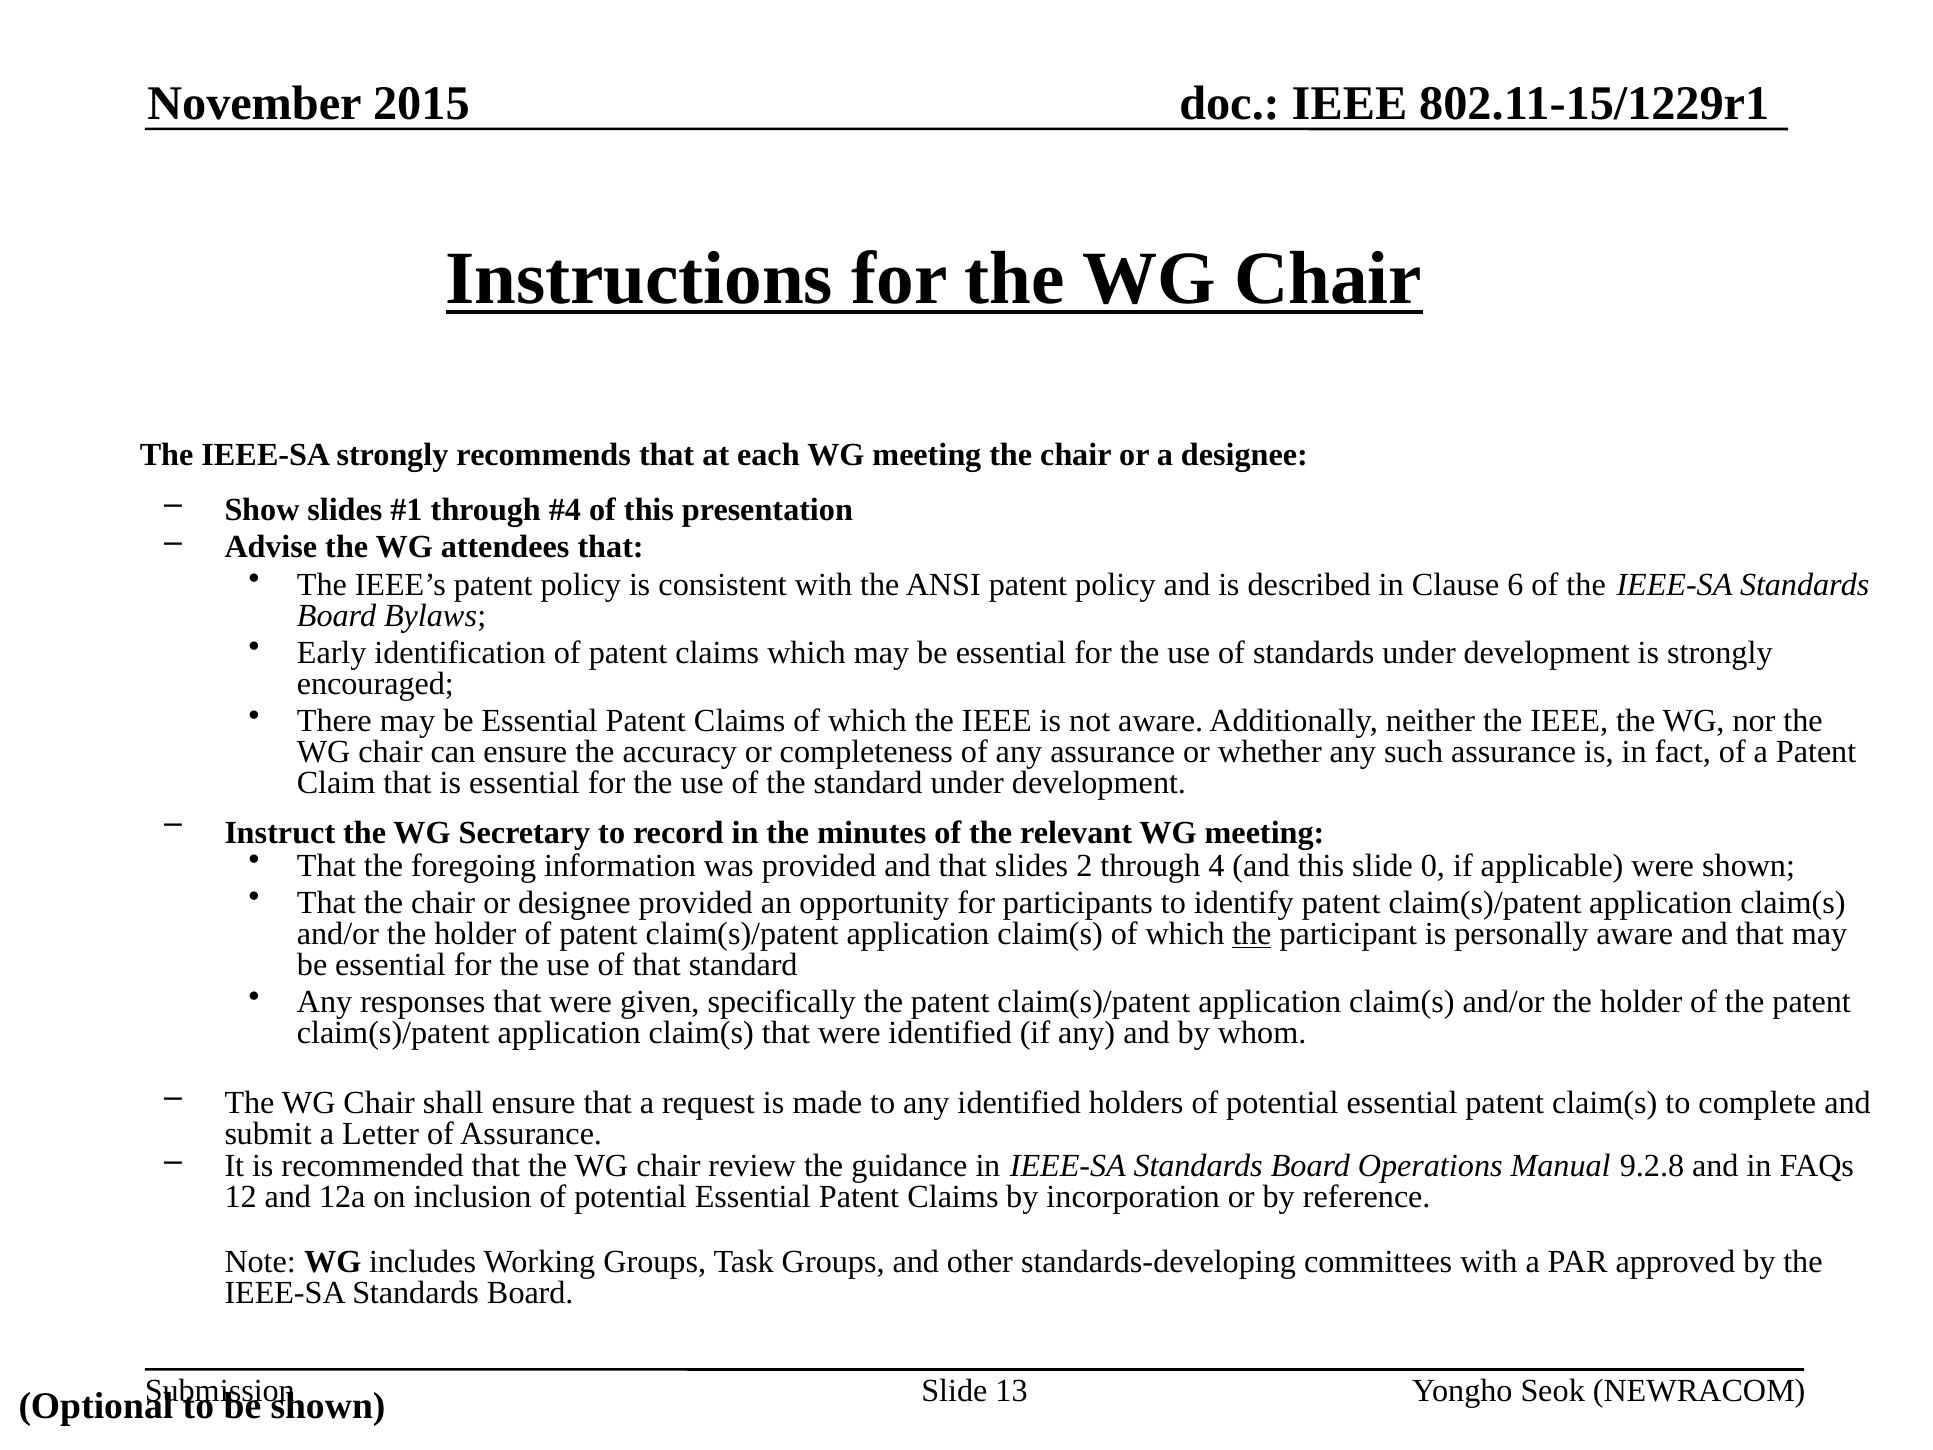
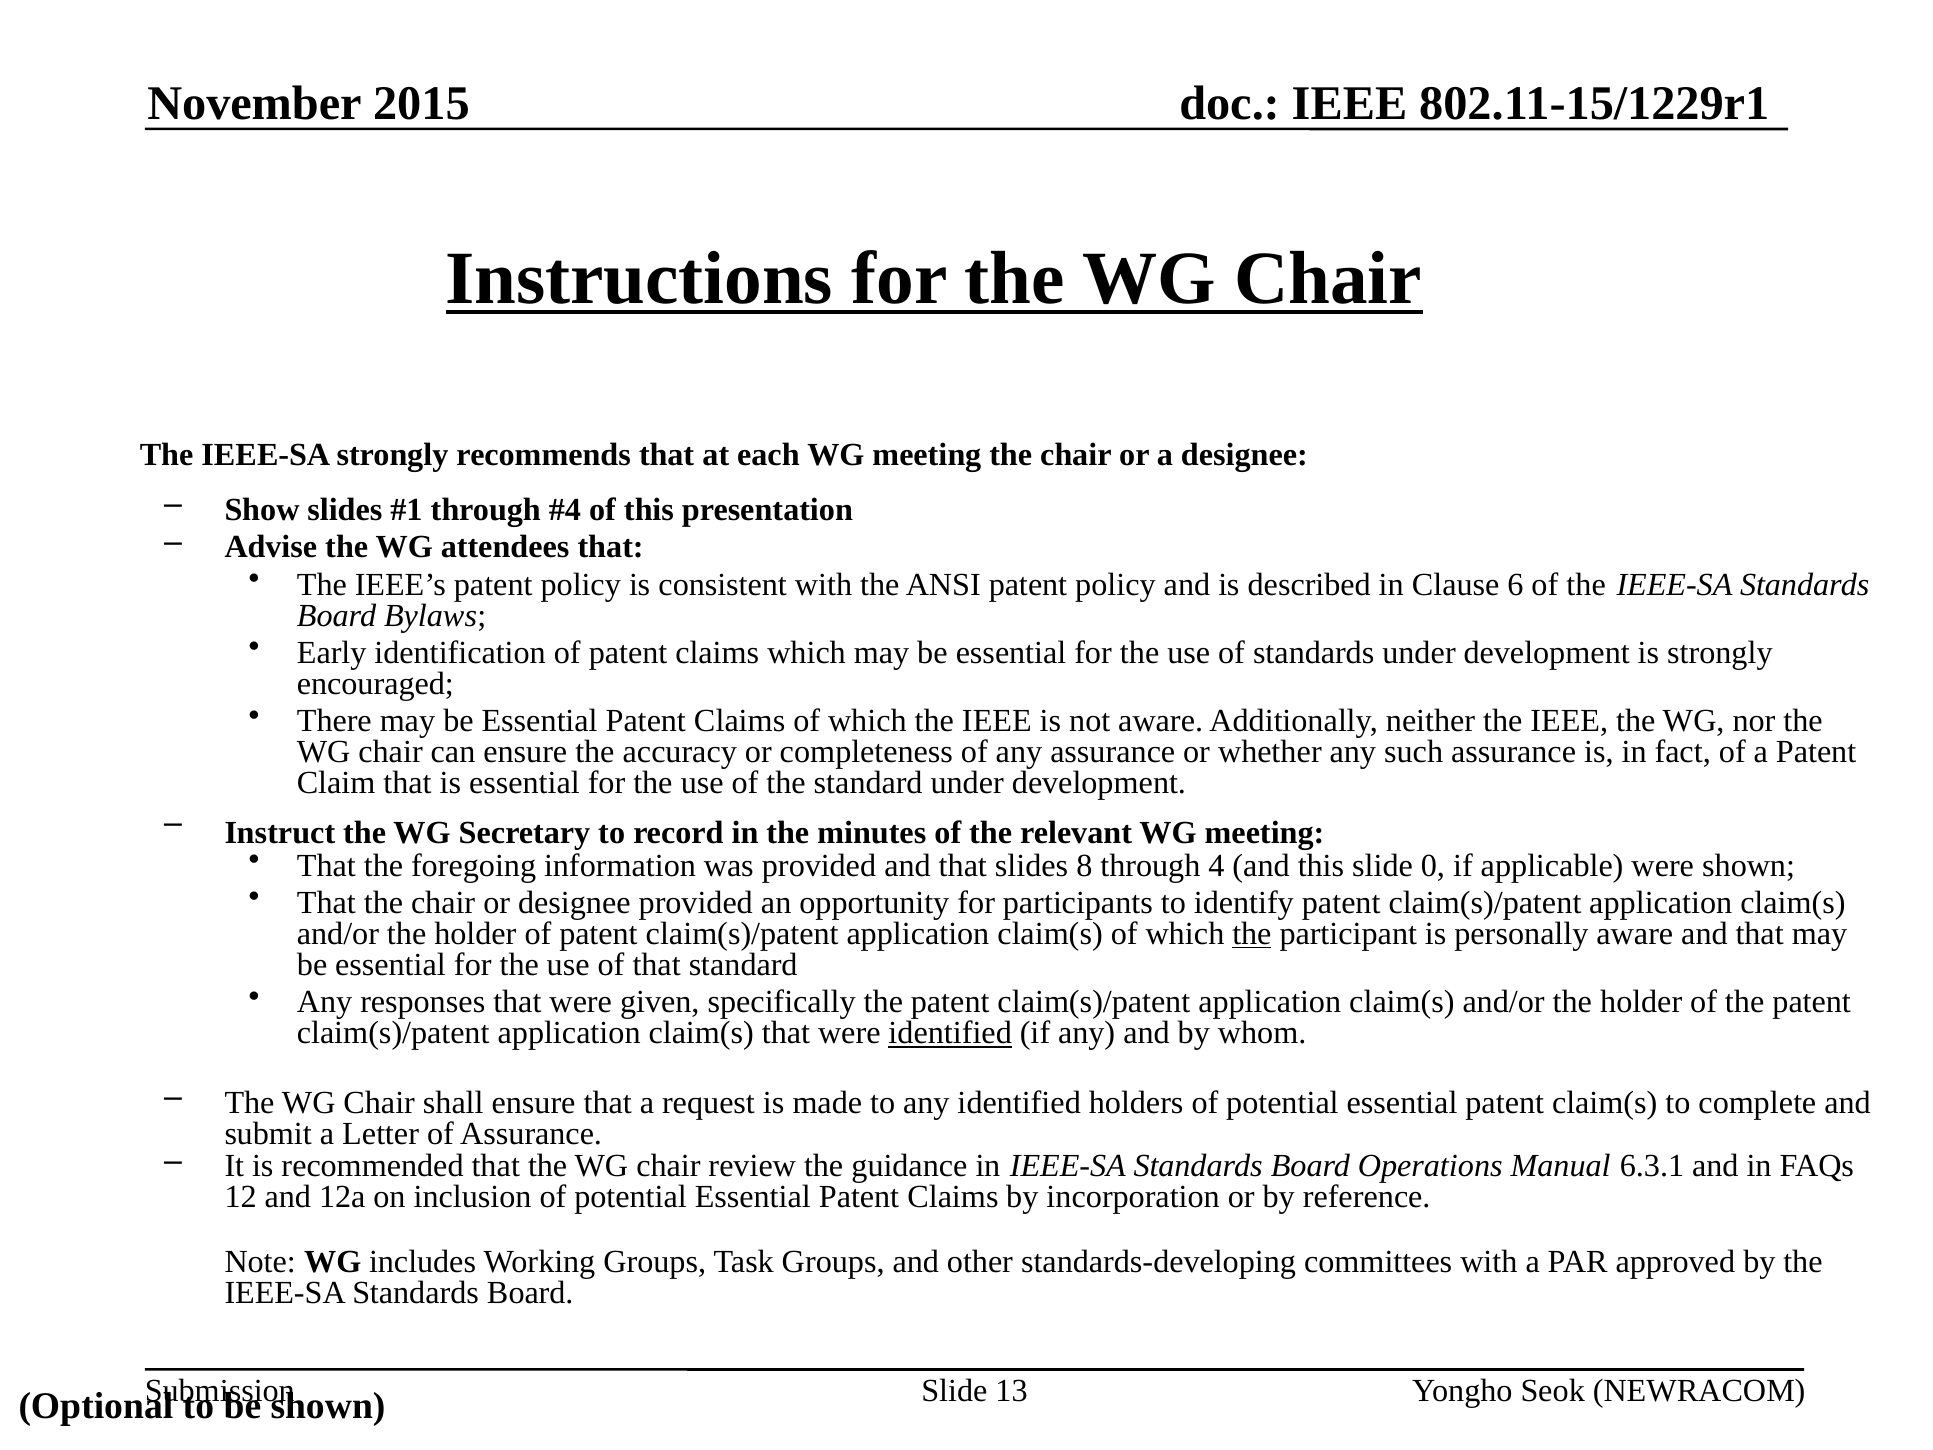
2: 2 -> 8
identified at (950, 1033) underline: none -> present
9.2.8: 9.2.8 -> 6.3.1
